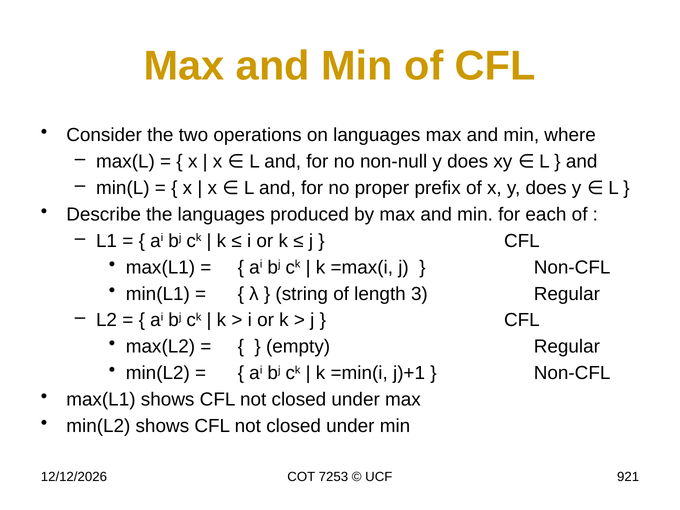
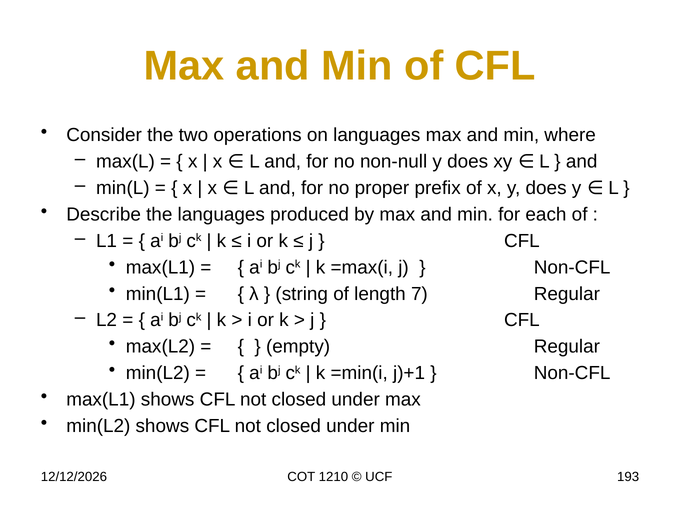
3: 3 -> 7
7253: 7253 -> 1210
921: 921 -> 193
